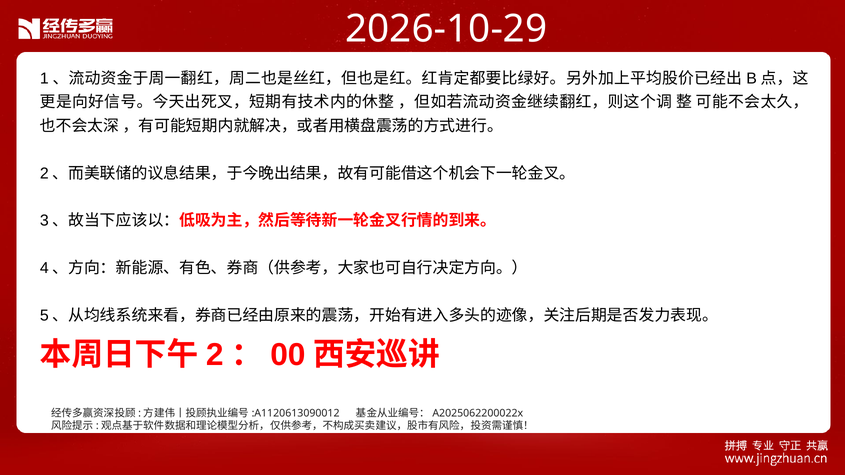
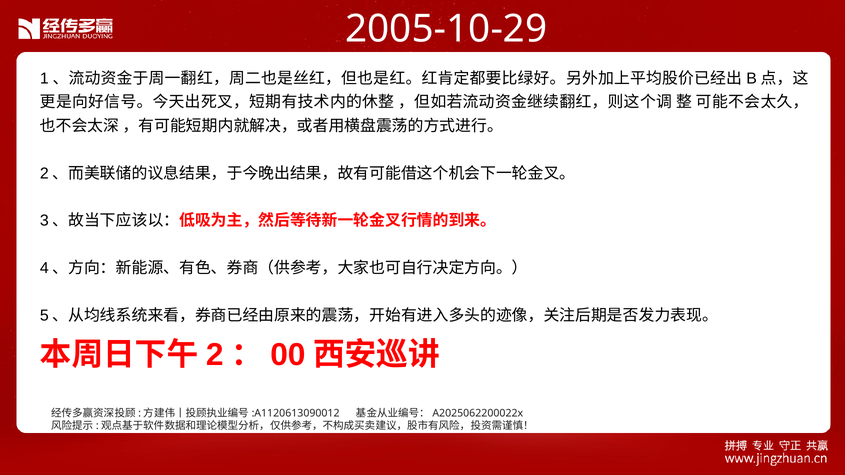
2026-10-29: 2026-10-29 -> 2005-10-29
